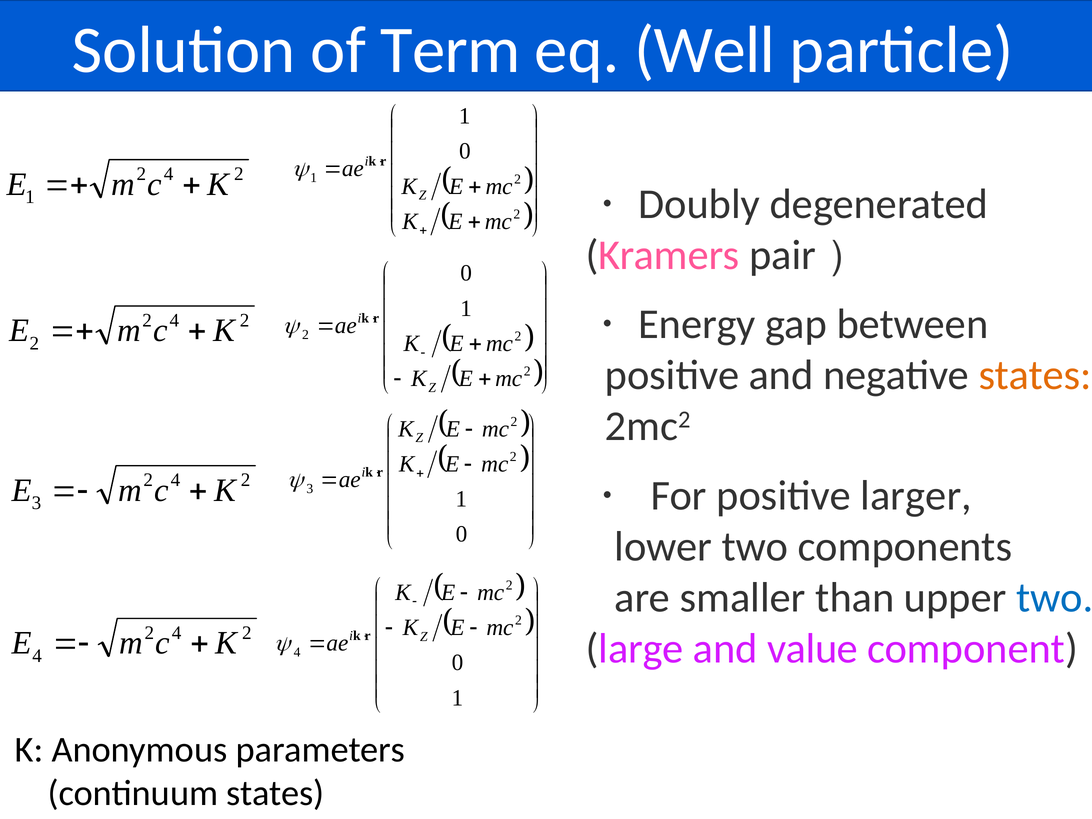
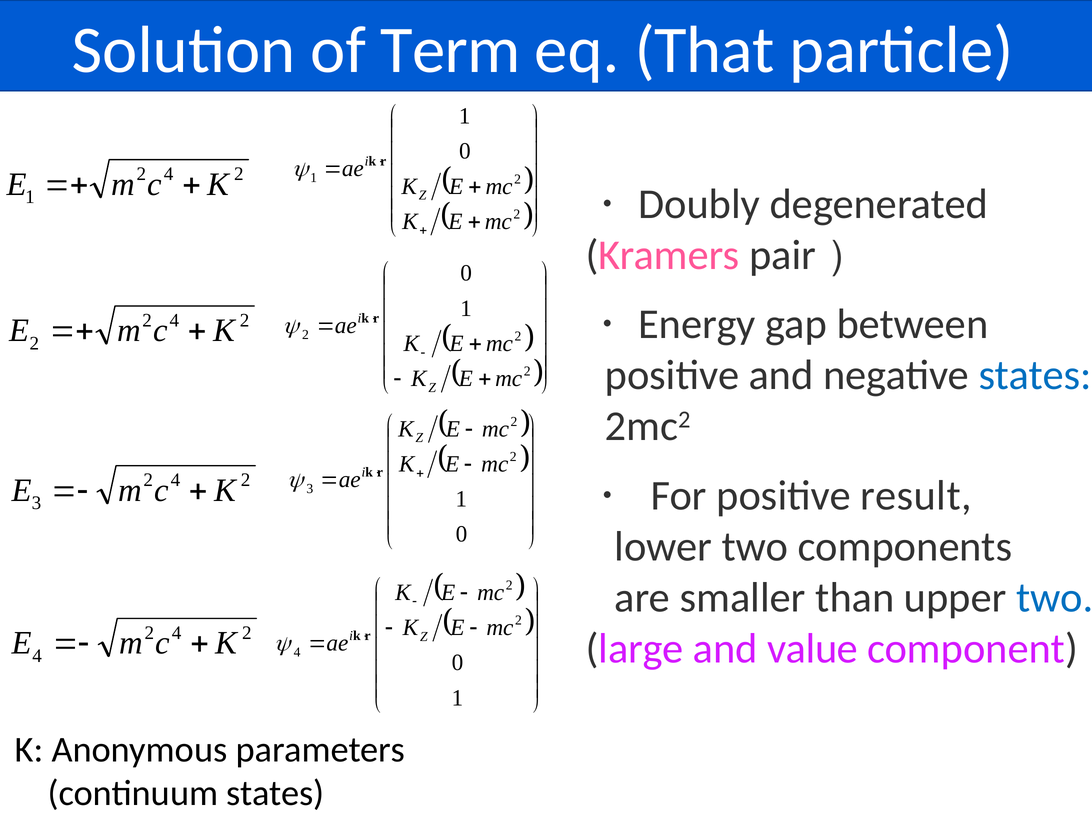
Well: Well -> That
states at (1035, 375) colour: orange -> blue
larger: larger -> result
